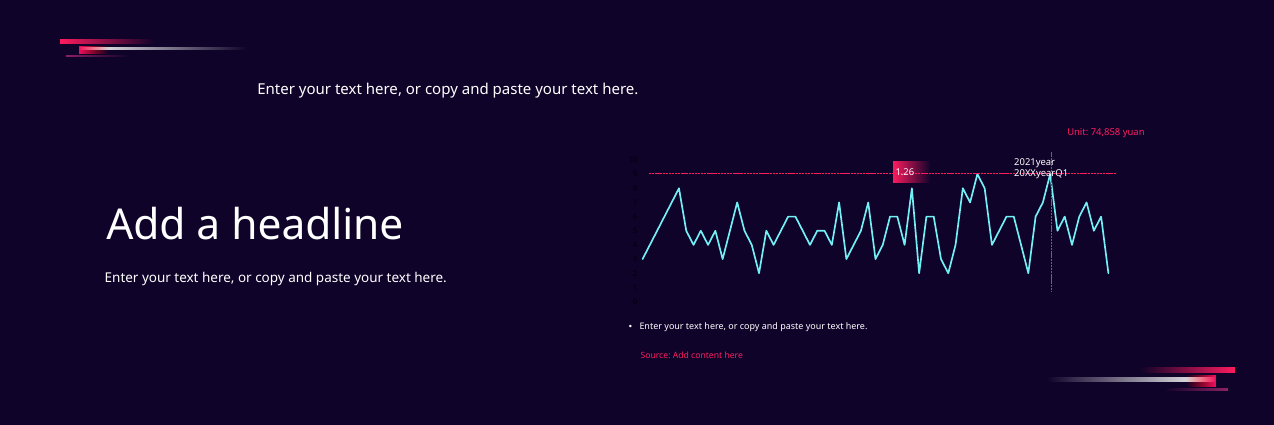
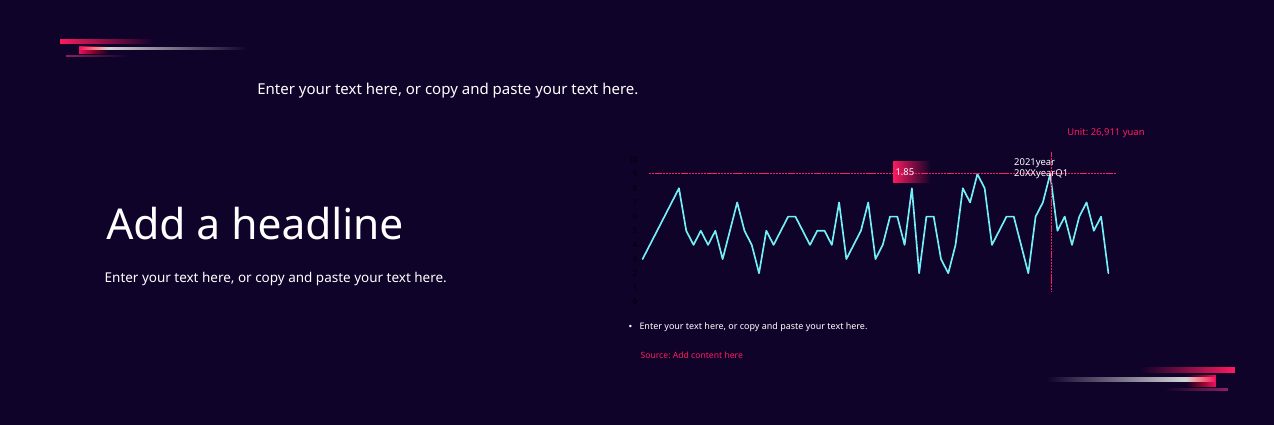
74,858: 74,858 -> 26,911
1.26: 1.26 -> 1.85
